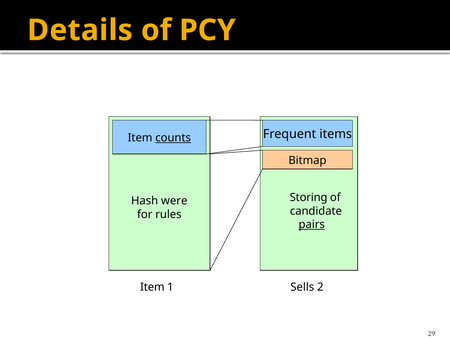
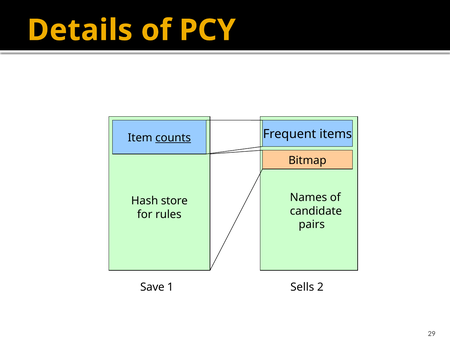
Storing: Storing -> Names
were: were -> store
pairs underline: present -> none
Item at (152, 287): Item -> Save
